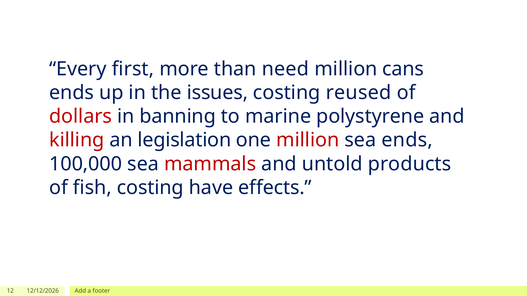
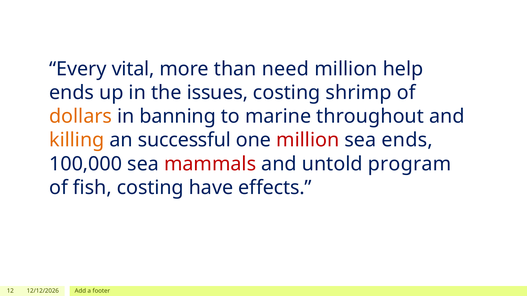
first: first -> vital
cans: cans -> help
reused: reused -> shrimp
dollars colour: red -> orange
polystyrene: polystyrene -> throughout
killing colour: red -> orange
legislation: legislation -> successful
products: products -> program
